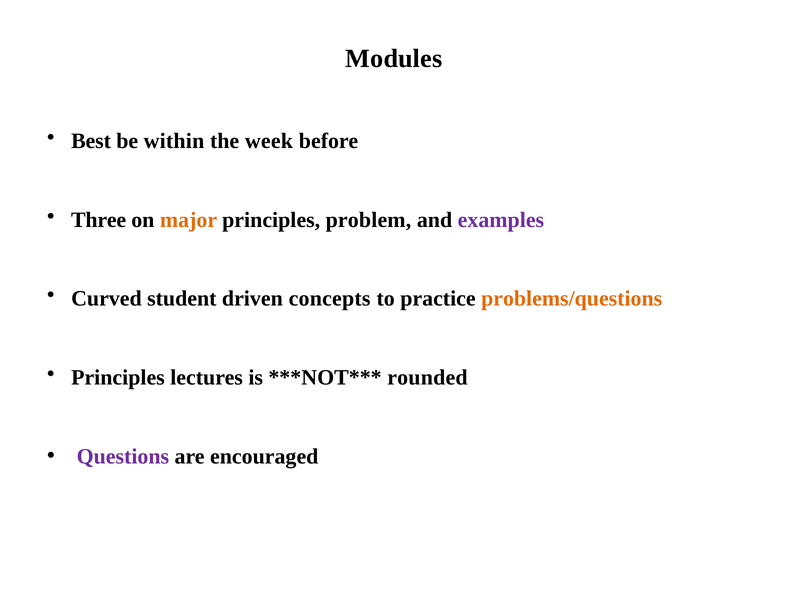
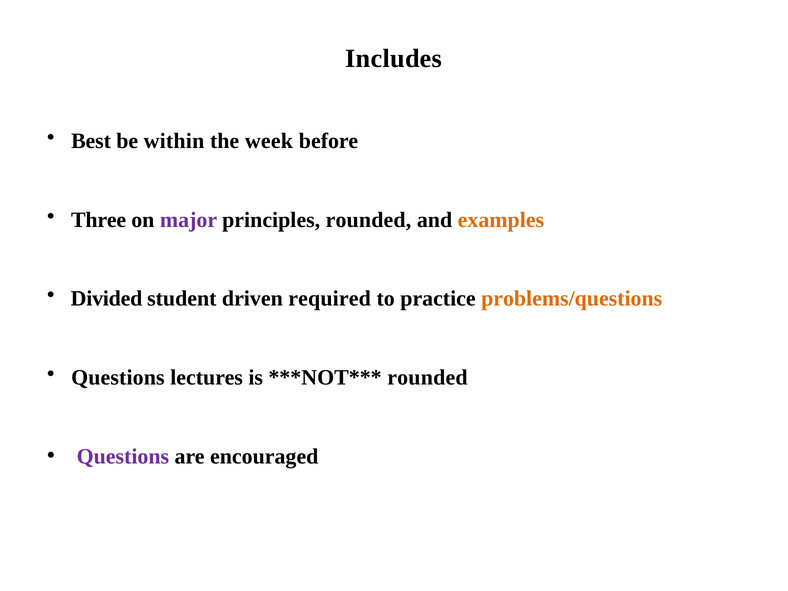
Modules: Modules -> Includes
major colour: orange -> purple
principles problem: problem -> rounded
examples colour: purple -> orange
Curved: Curved -> Divided
concepts: concepts -> required
Principles at (118, 377): Principles -> Questions
